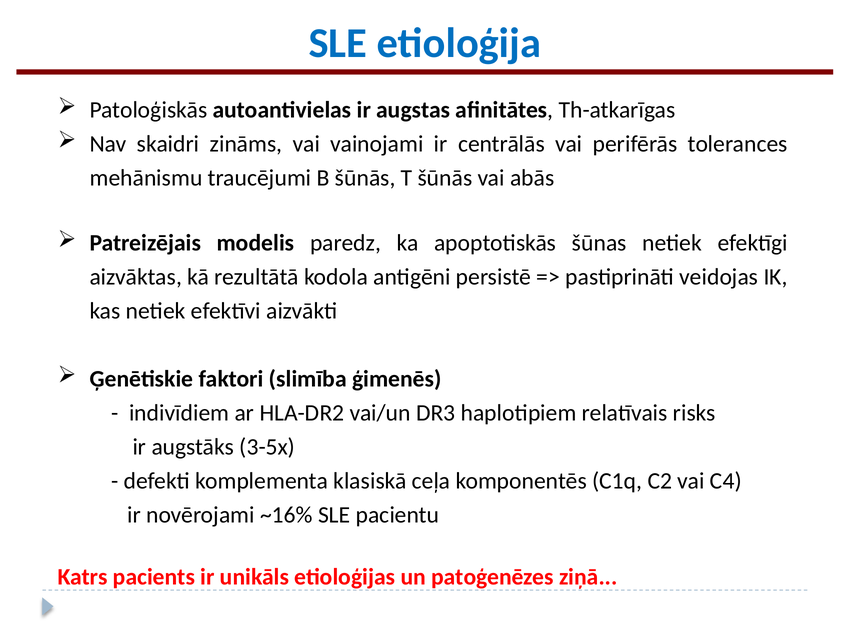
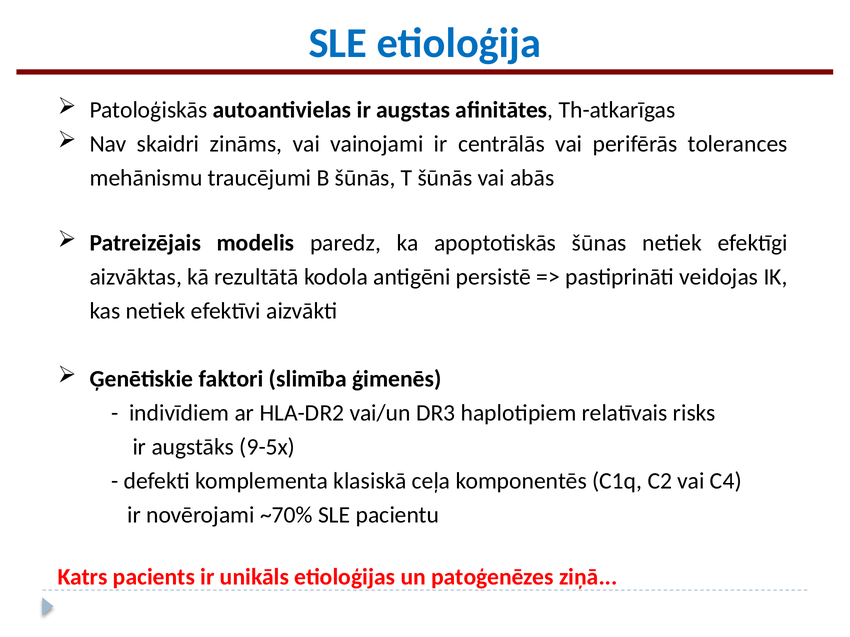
3-5x: 3-5x -> 9-5x
~16%: ~16% -> ~70%
